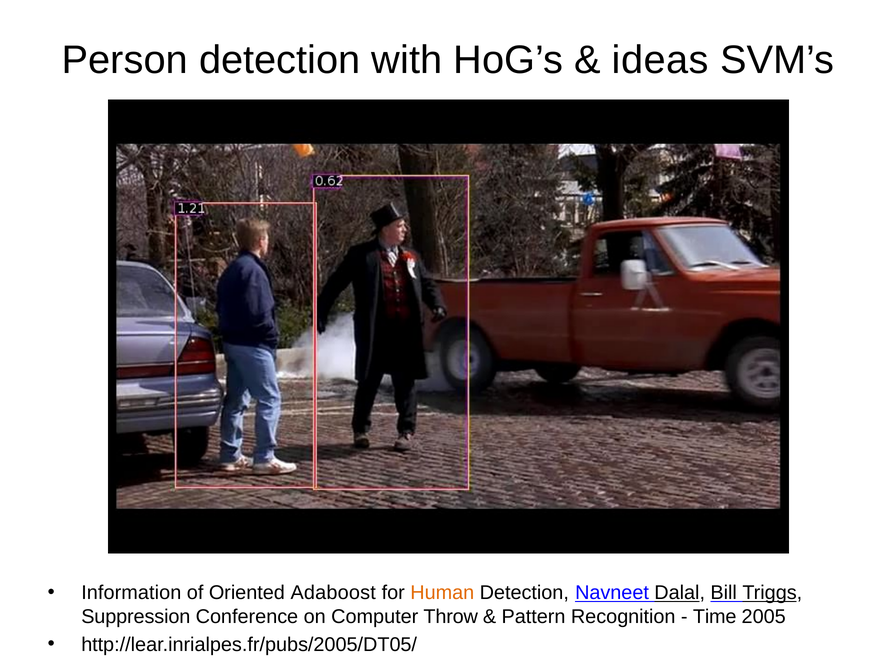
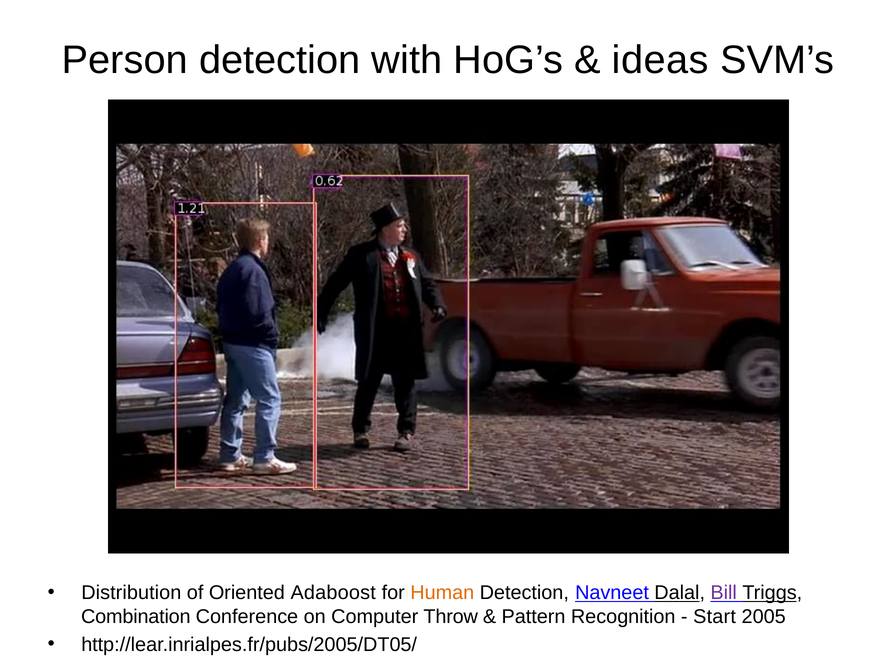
Information: Information -> Distribution
Bill colour: black -> purple
Suppression: Suppression -> Combination
Time: Time -> Start
